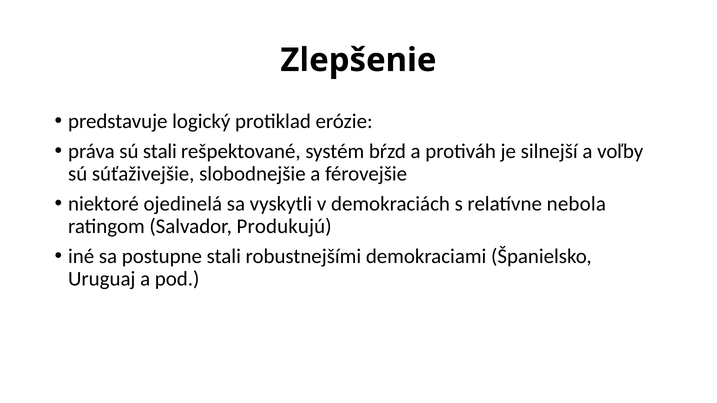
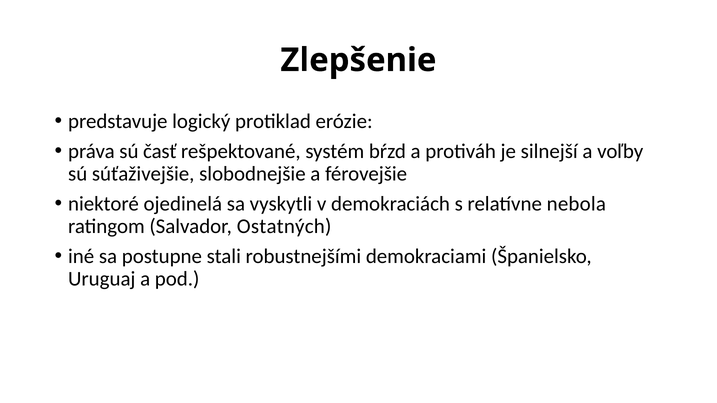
sú stali: stali -> časť
Produkujú: Produkujú -> Ostatných
